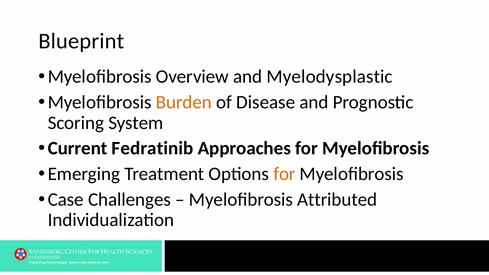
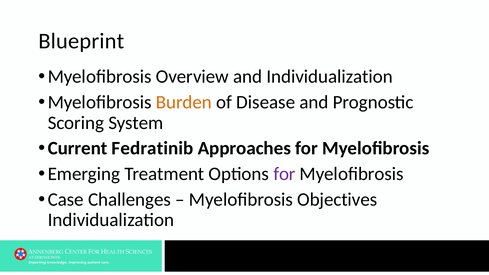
and Myelodysplastic: Myelodysplastic -> Individualization
for at (284, 174) colour: orange -> purple
Attributed: Attributed -> Objectives
